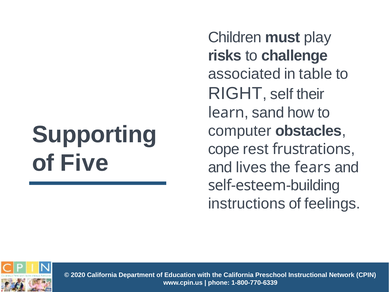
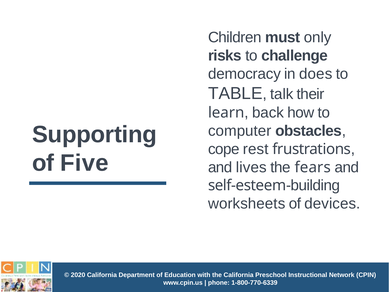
play: play -> only
associated: associated -> democracy
table: table -> does
RIGHT: RIGHT -> TABLE
self: self -> talk
sand: sand -> back
instructions: instructions -> worksheets
feelings: feelings -> devices
